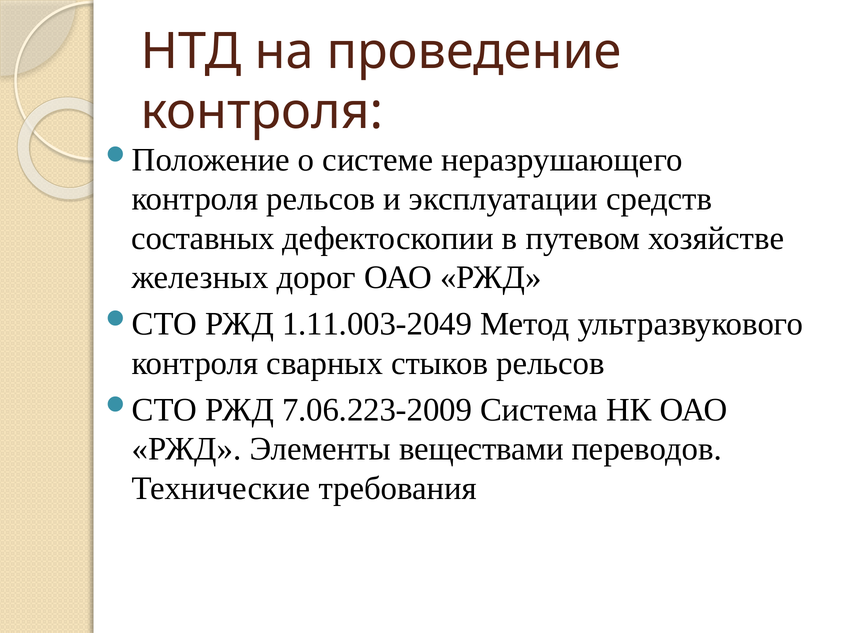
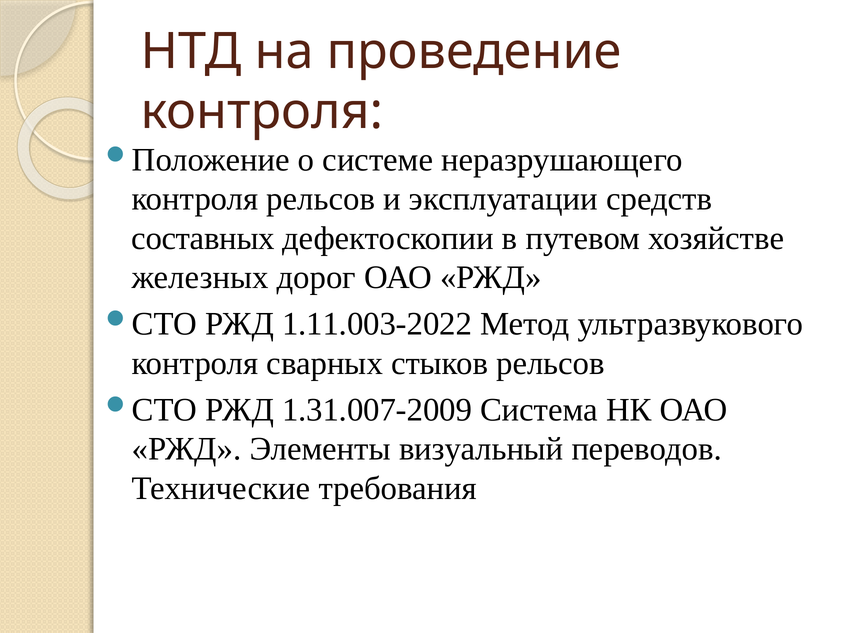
1.11.003-2049: 1.11.003-2049 -> 1.11.003-2022
7.06.223-2009: 7.06.223-2009 -> 1.31.007-2009
веществами: веществами -> визуальный
